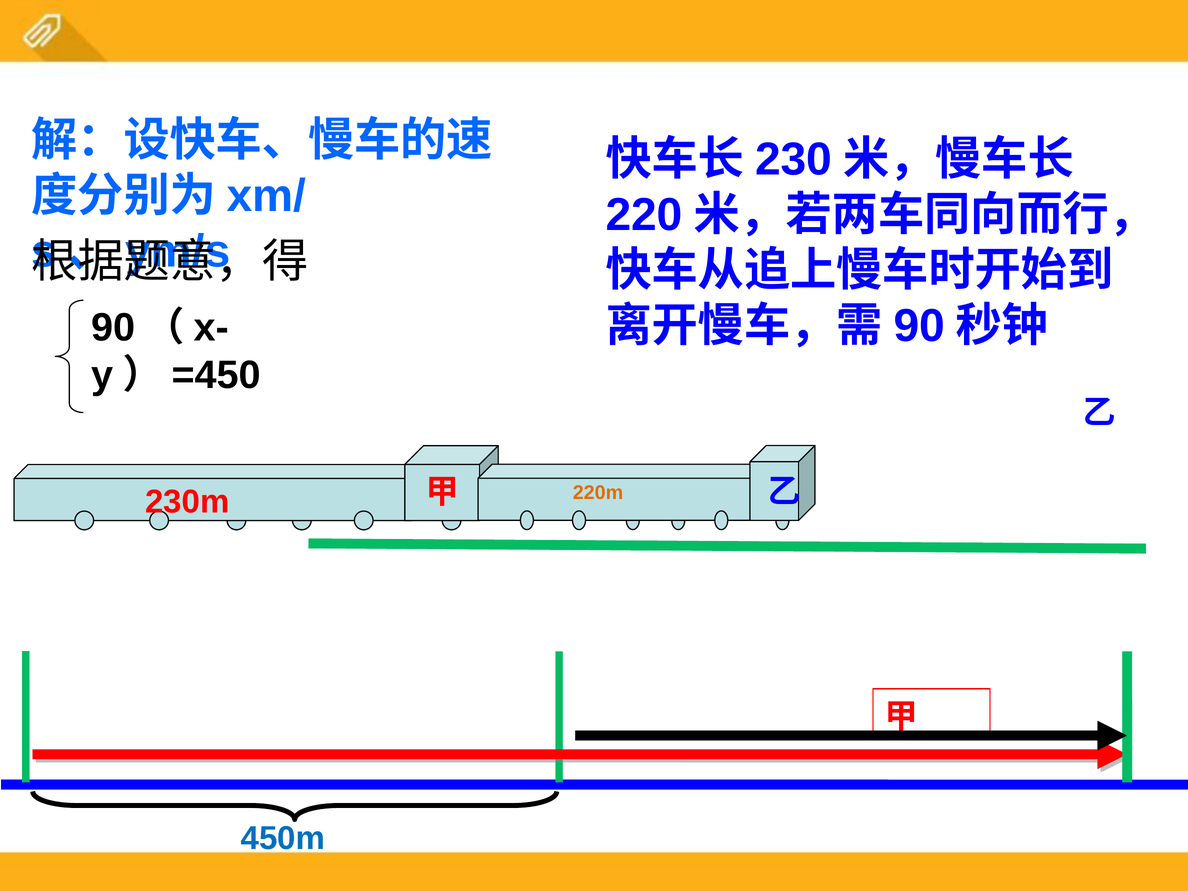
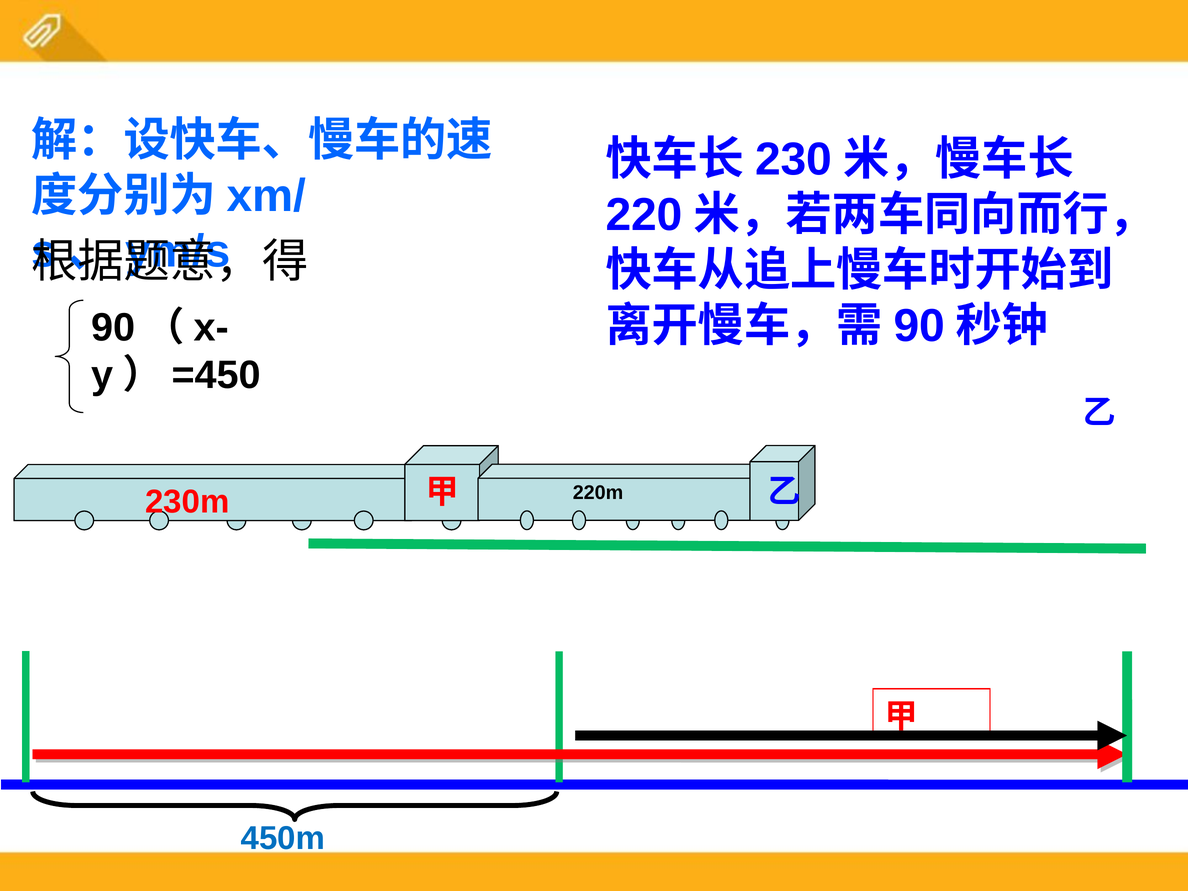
220m colour: orange -> black
